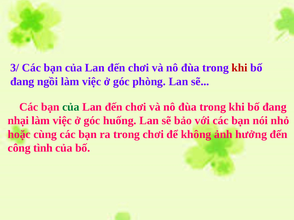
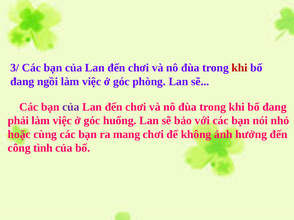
của at (71, 107) colour: green -> purple
nhại: nhại -> phải
ra trong: trong -> mang
